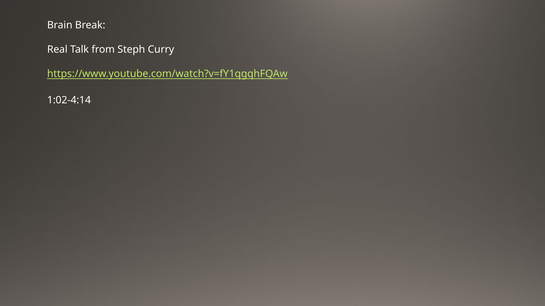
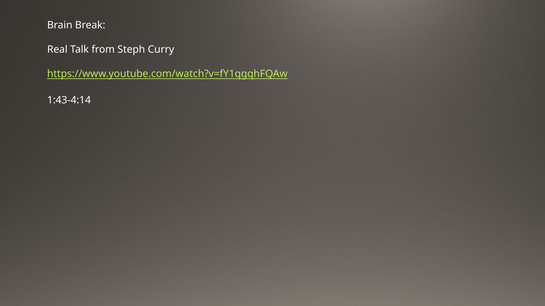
1:02-4:14: 1:02-4:14 -> 1:43-4:14
